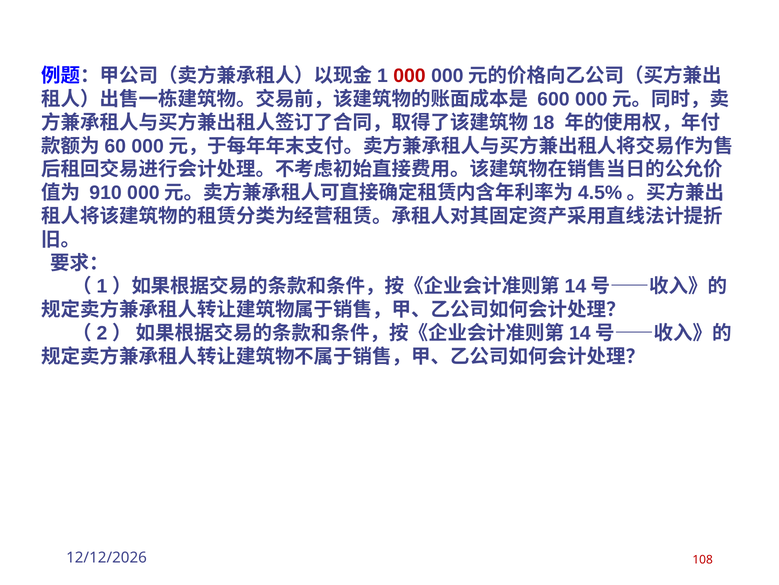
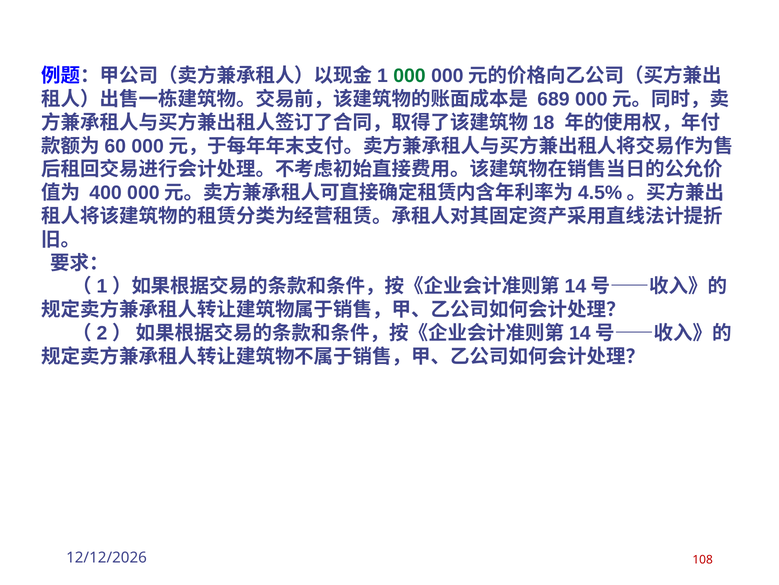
000 colour: red -> green
600: 600 -> 689
910: 910 -> 400
